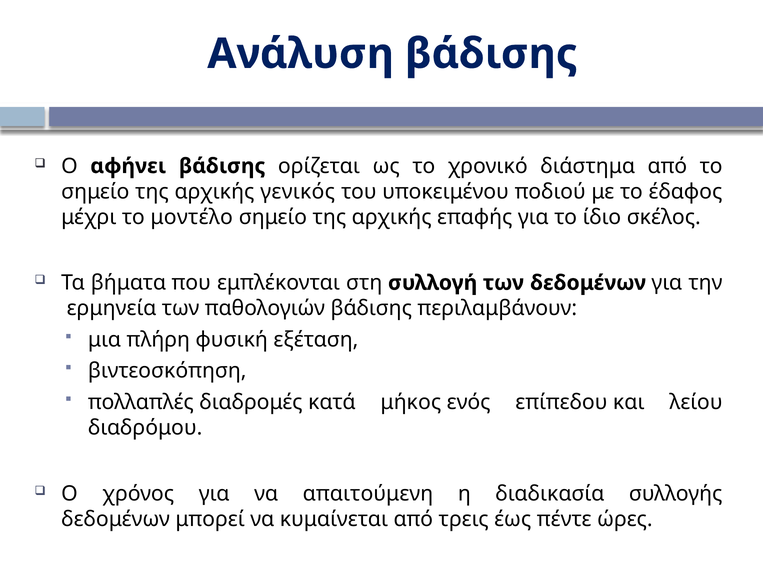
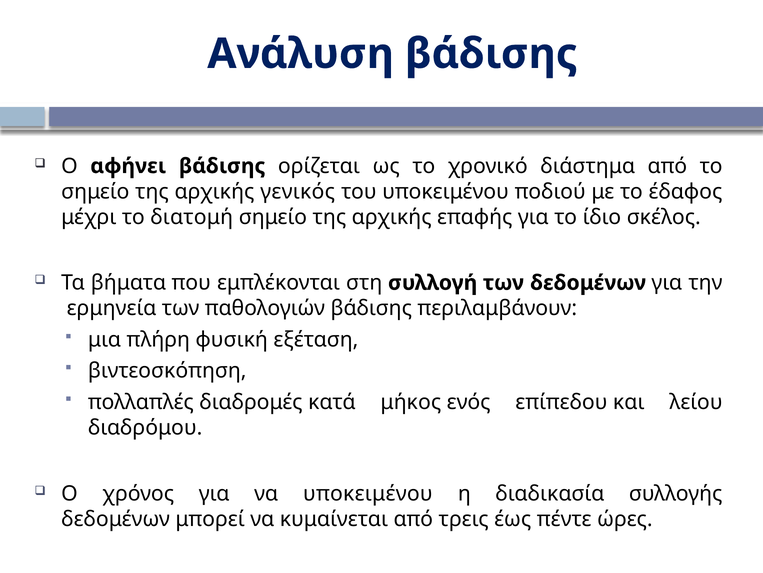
μοντέλο: μοντέλο -> διατομή
να απαιτούμενη: απαιτούμενη -> υποκειμένου
